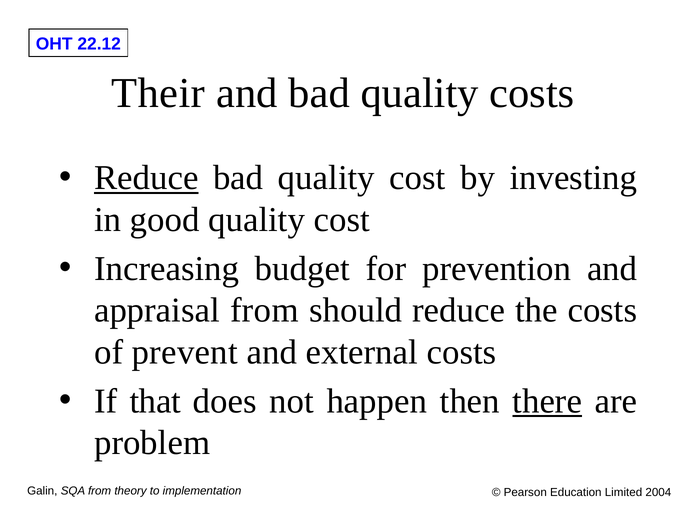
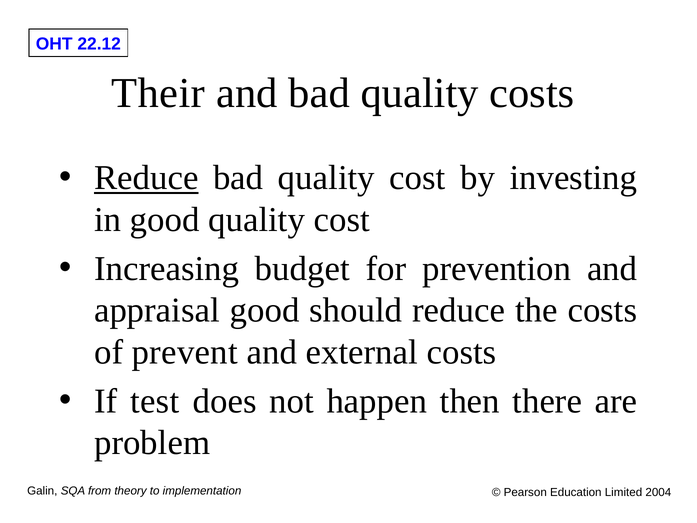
appraisal from: from -> good
that: that -> test
there underline: present -> none
